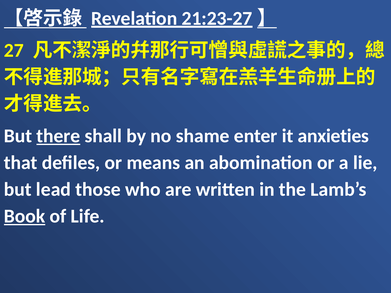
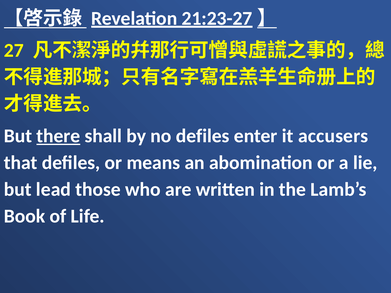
no shame: shame -> defiles
anxieties: anxieties -> accusers
Book underline: present -> none
